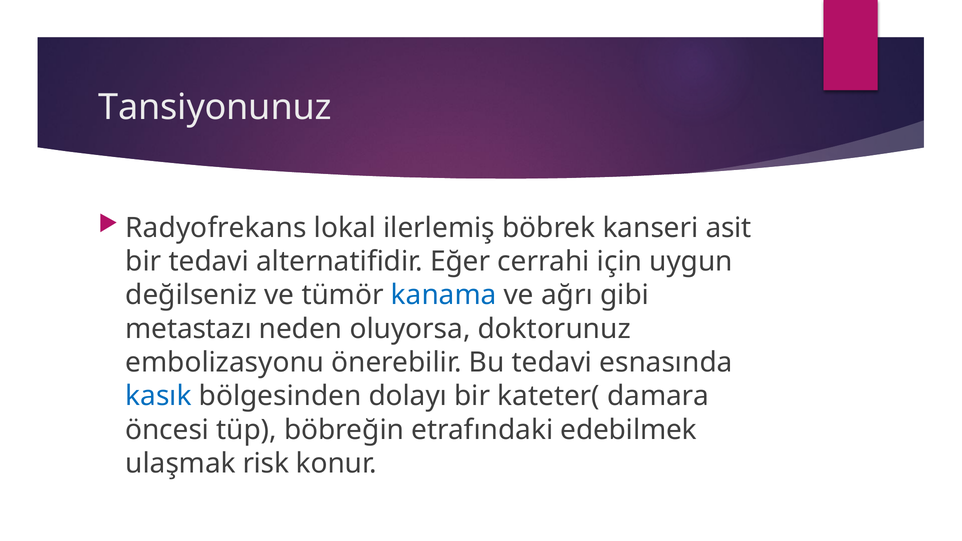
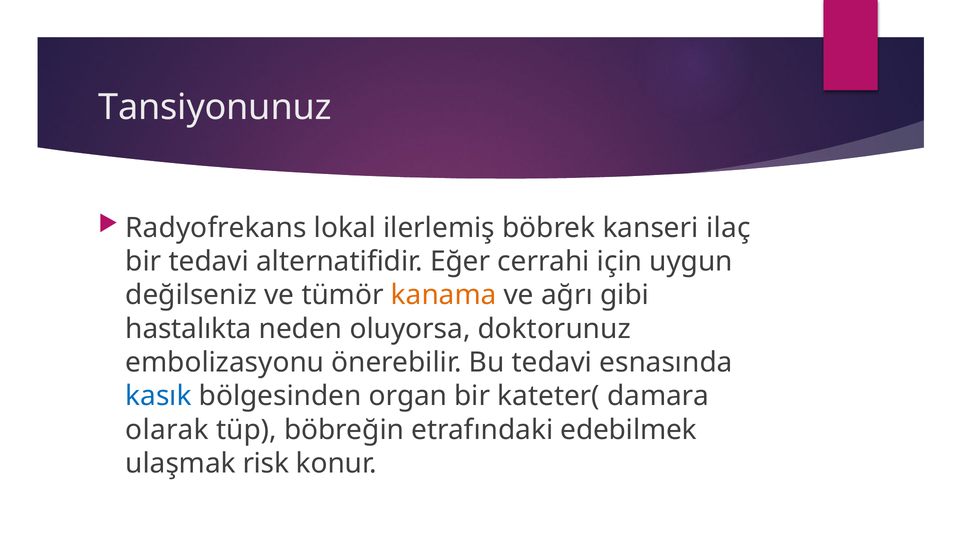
asit: asit -> ilaç
kanama colour: blue -> orange
metastazı: metastazı -> hastalıkta
dolayı: dolayı -> organ
öncesi: öncesi -> olarak
